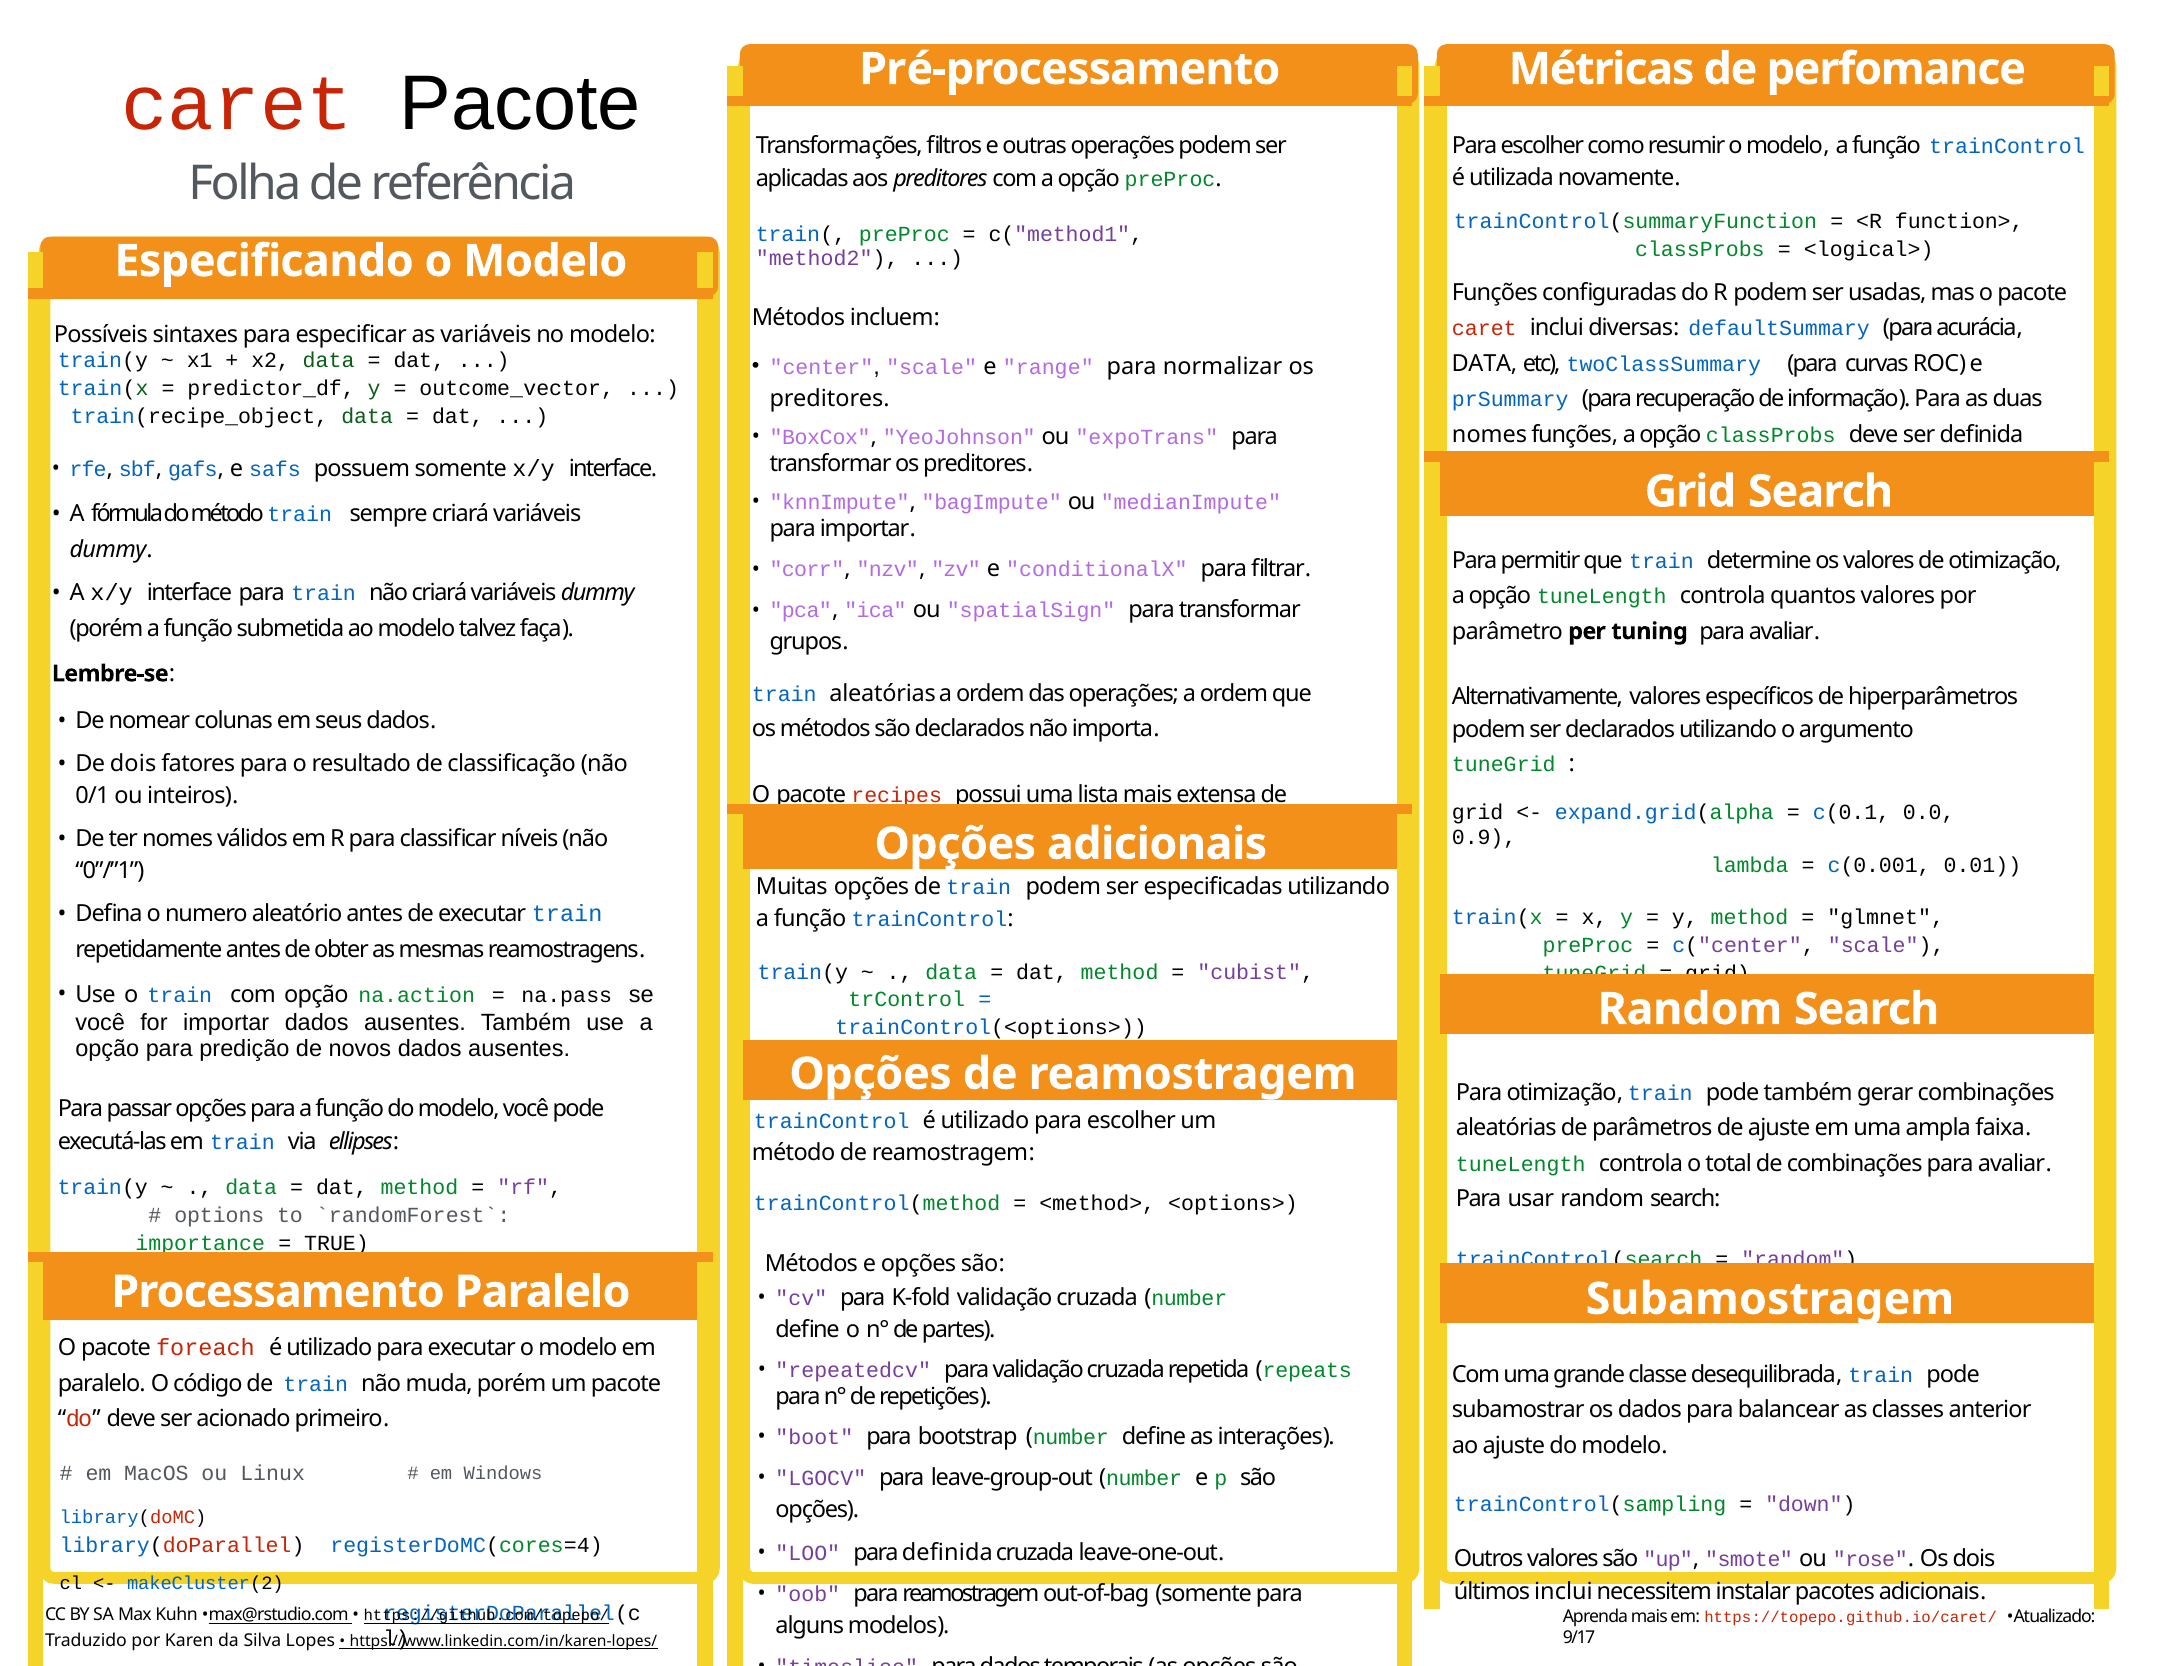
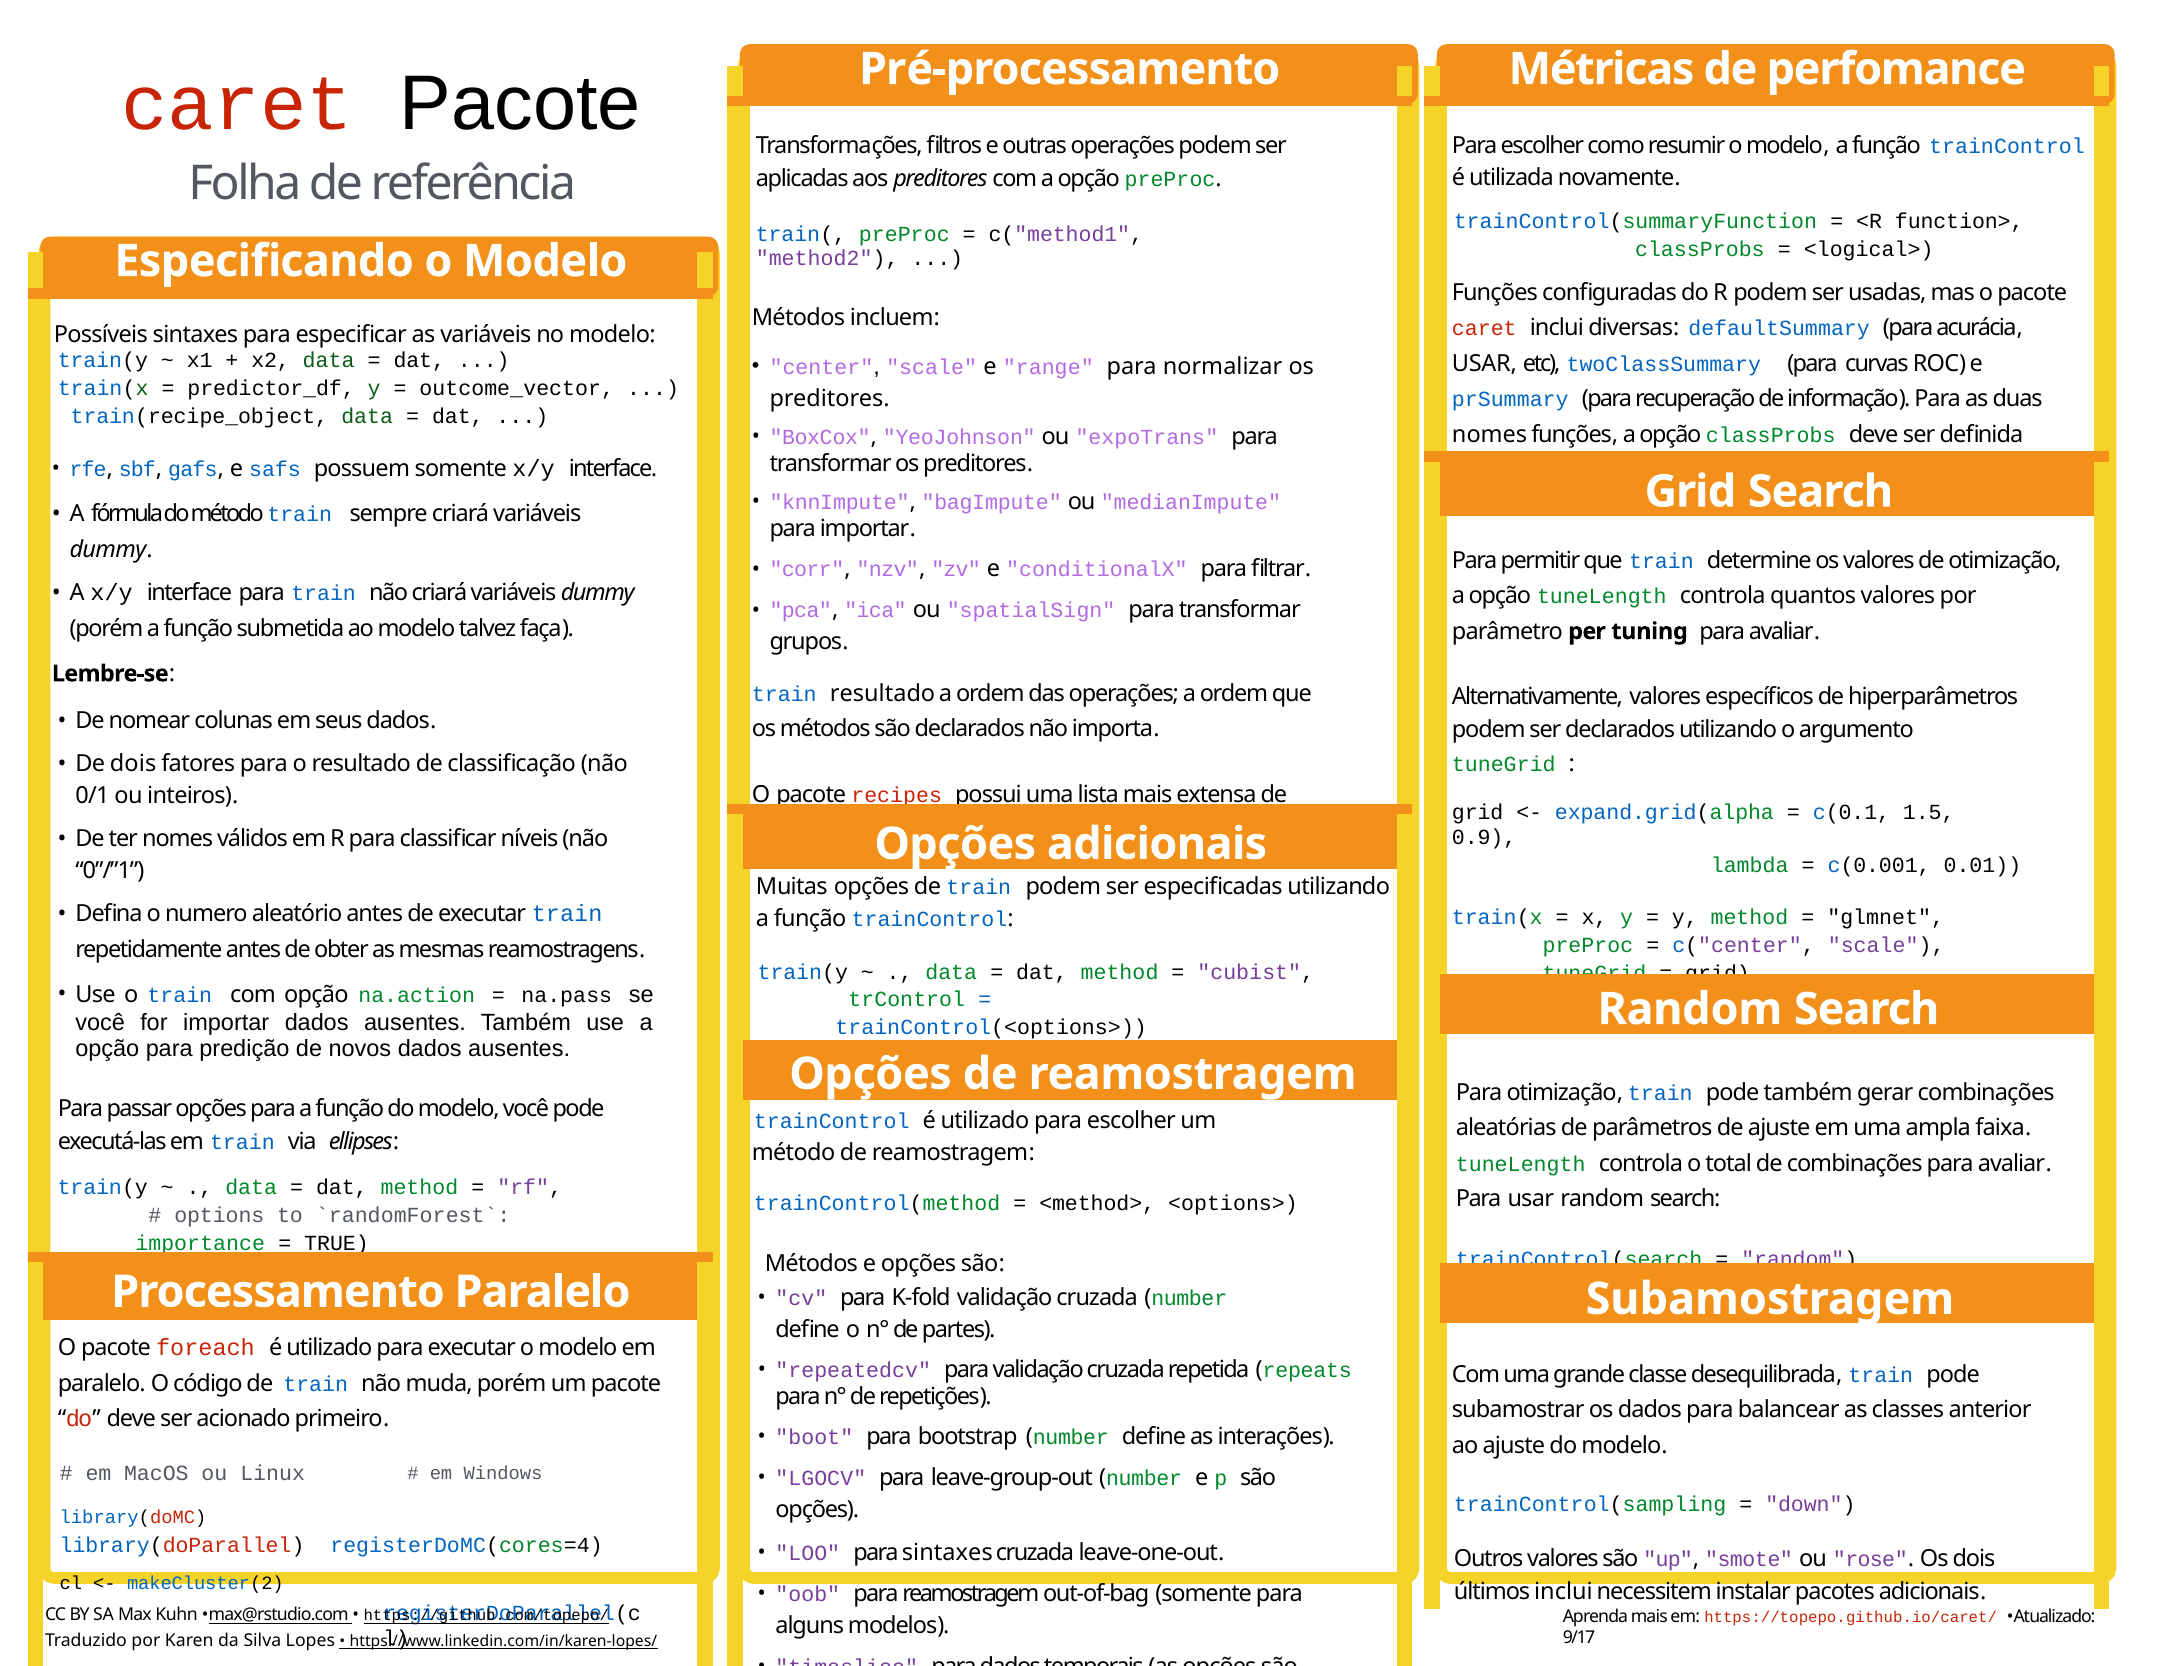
DATA at (1484, 363): DATA -> USAR
train aleatórias: aleatórias -> resultado
0.0: 0.0 -> 1.5
para definida: definida -> sintaxes
